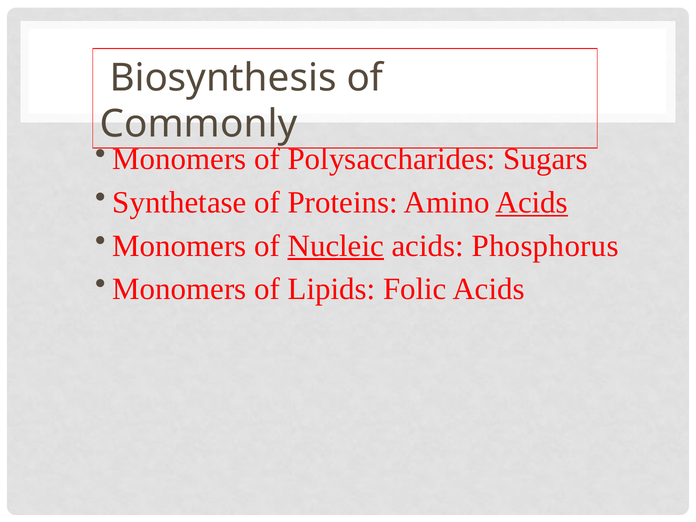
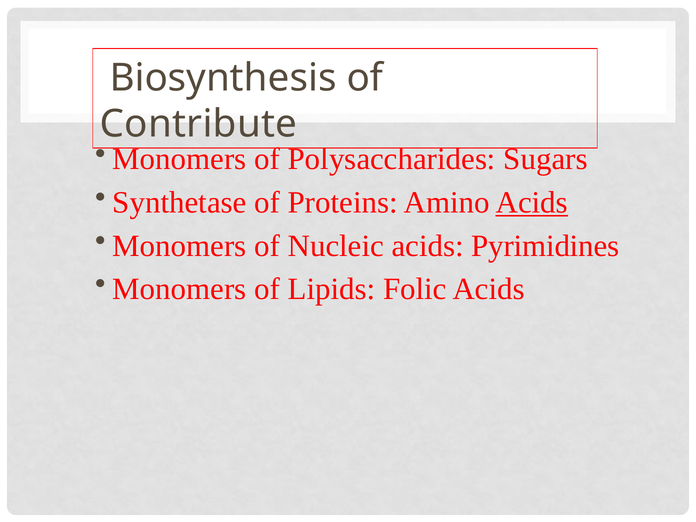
Commonly: Commonly -> Contribute
Nucleic underline: present -> none
Phosphorus: Phosphorus -> Pyrimidines
